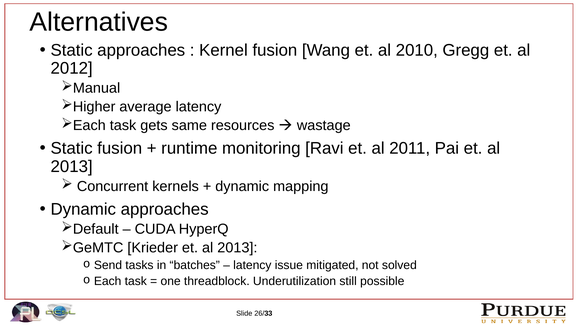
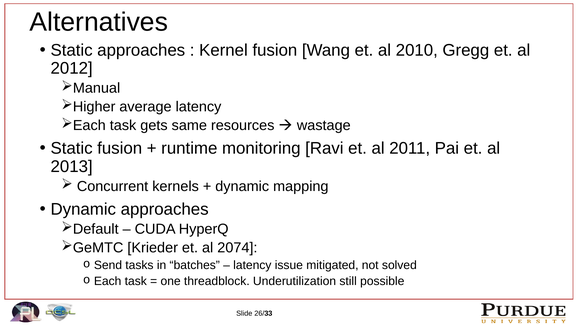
Krieder et al 2013: 2013 -> 2074
